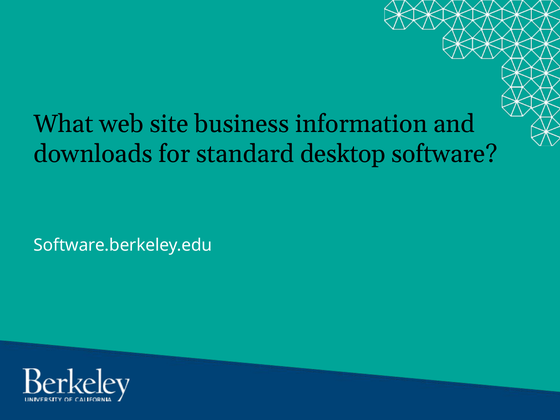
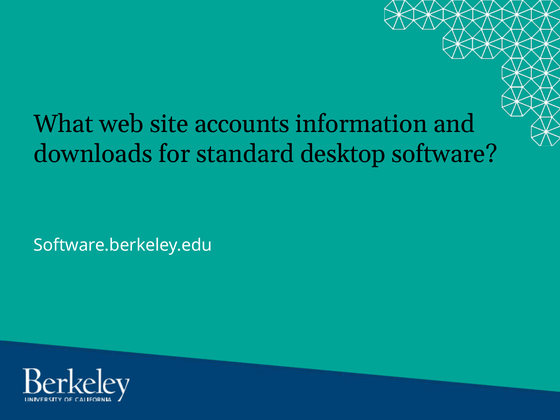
business: business -> accounts
